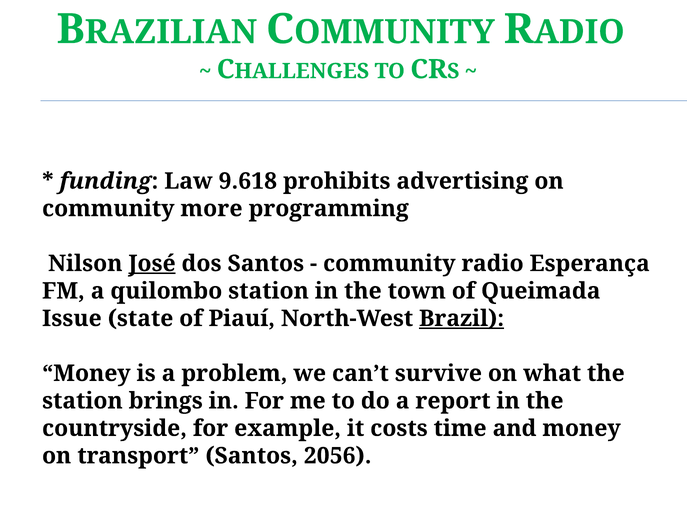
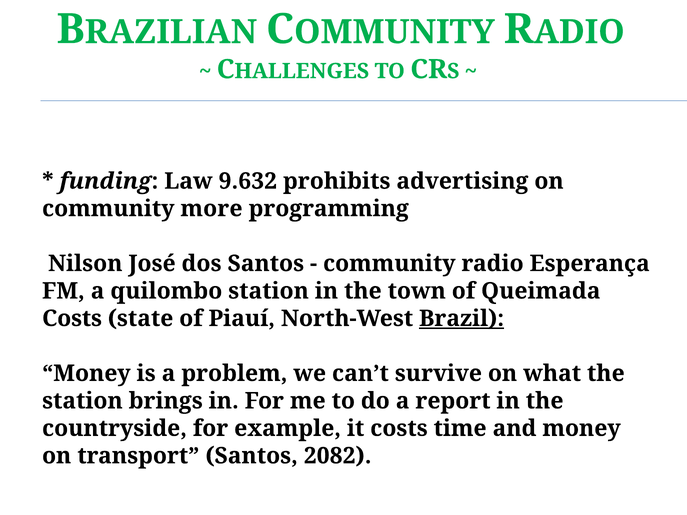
9.618: 9.618 -> 9.632
José underline: present -> none
Issue at (72, 319): Issue -> Costs
2056: 2056 -> 2082
